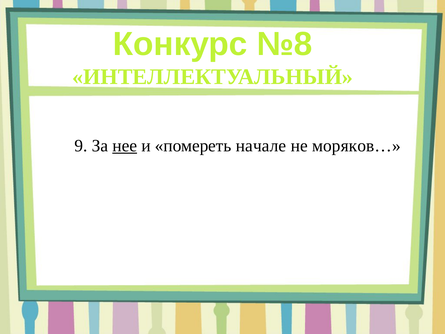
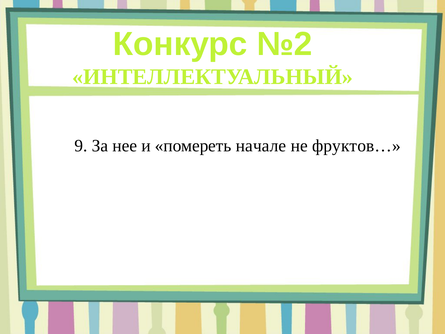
№8: №8 -> №2
нее underline: present -> none
моряков…: моряков… -> фруктов…
